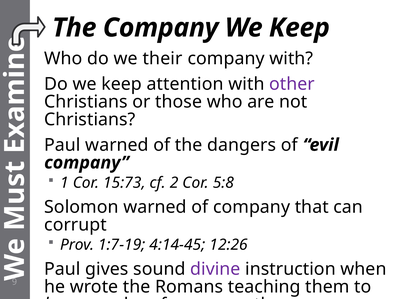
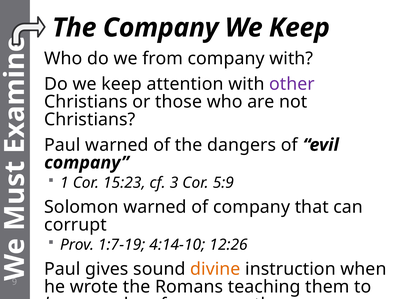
their: their -> from
15:73: 15:73 -> 15:23
2: 2 -> 3
5:8: 5:8 -> 5:9
4:14-45: 4:14-45 -> 4:14-10
divine colour: purple -> orange
